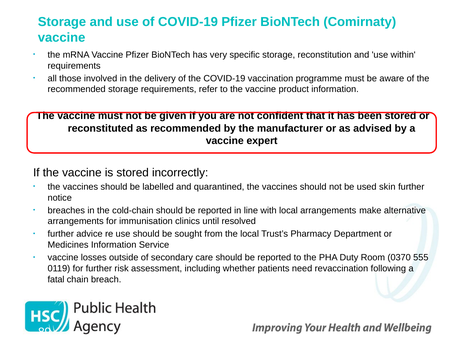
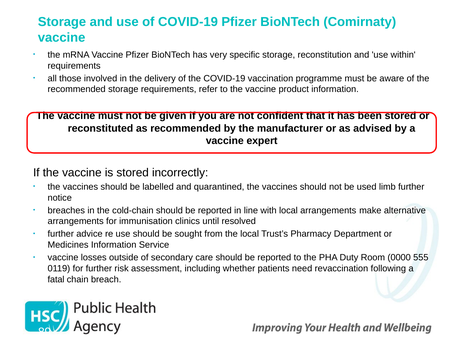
skin: skin -> limb
0370: 0370 -> 0000
